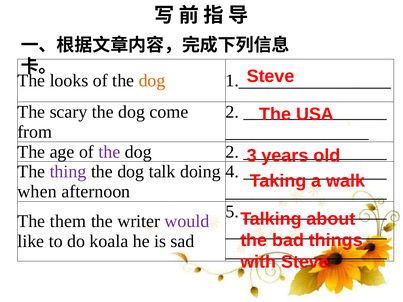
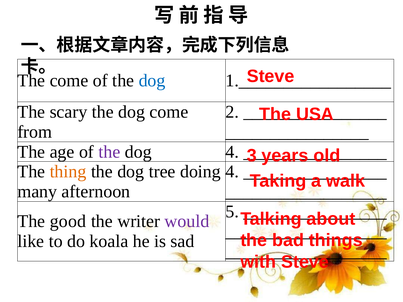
The looks: looks -> come
dog at (152, 81) colour: orange -> blue
dog 2: 2 -> 4
thing colour: purple -> orange
talk: talk -> tree
when: when -> many
them: them -> good
